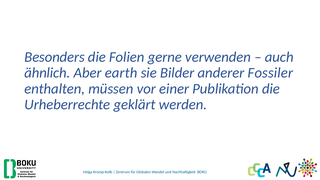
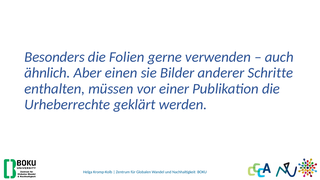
earth: earth -> einen
Fossiler: Fossiler -> Schritte
